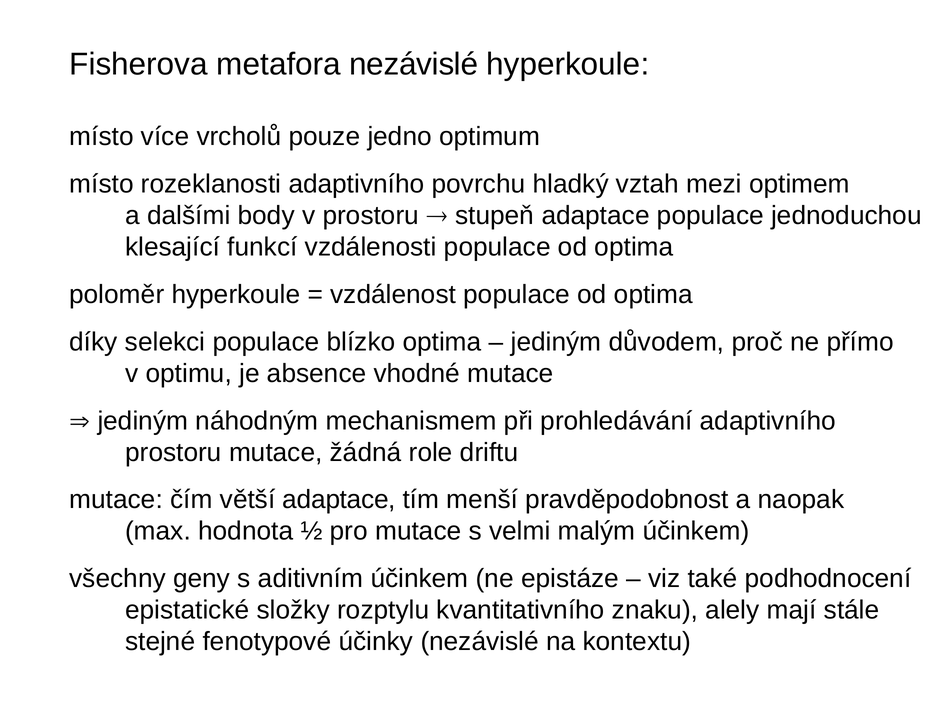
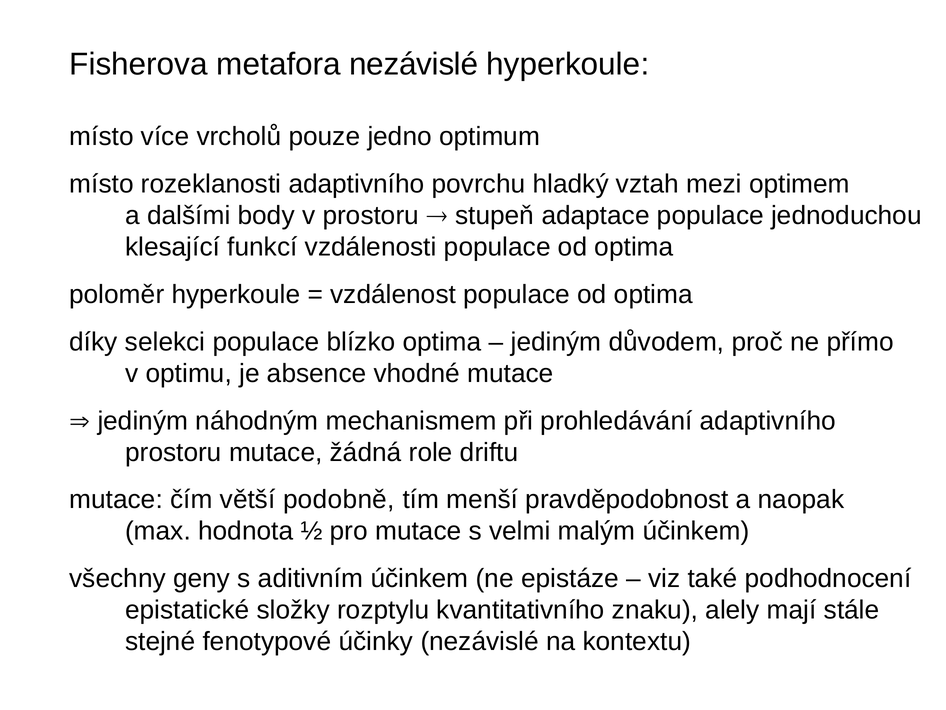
větší adaptace: adaptace -> podobně
